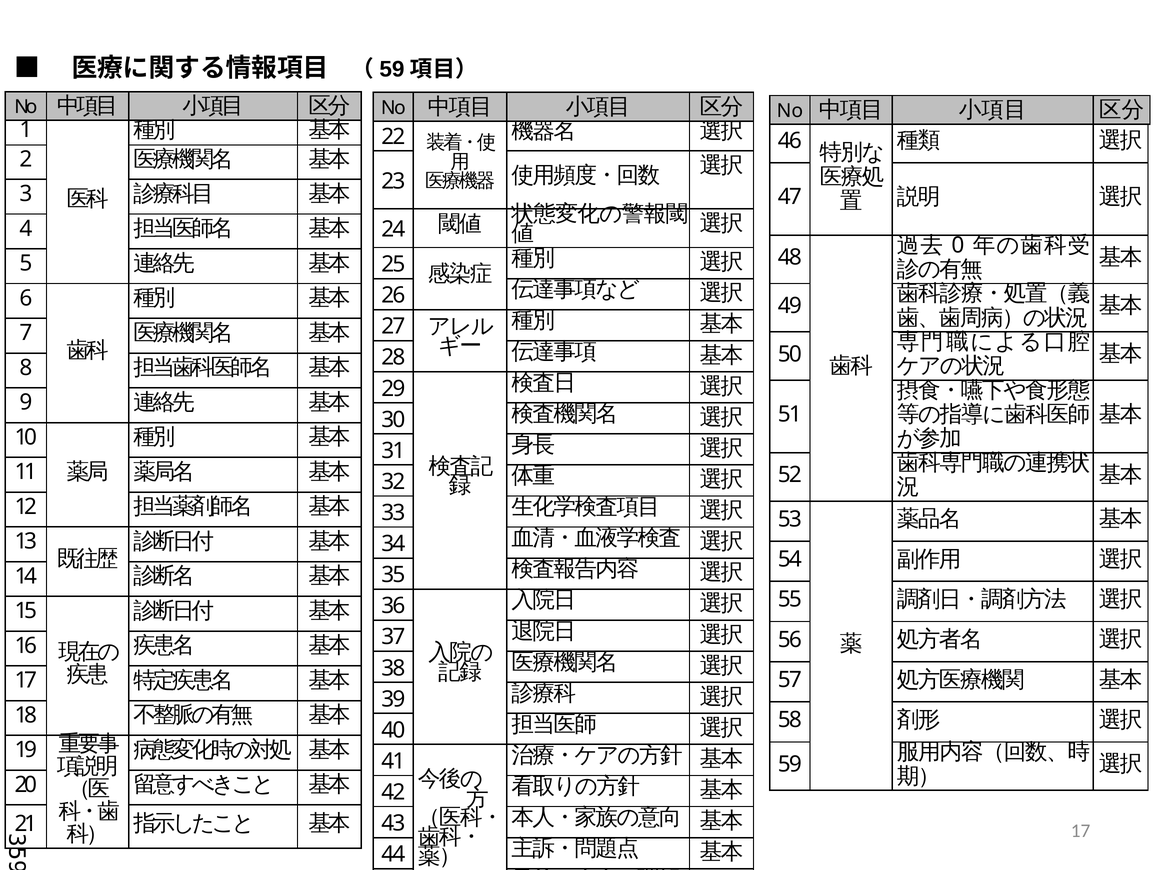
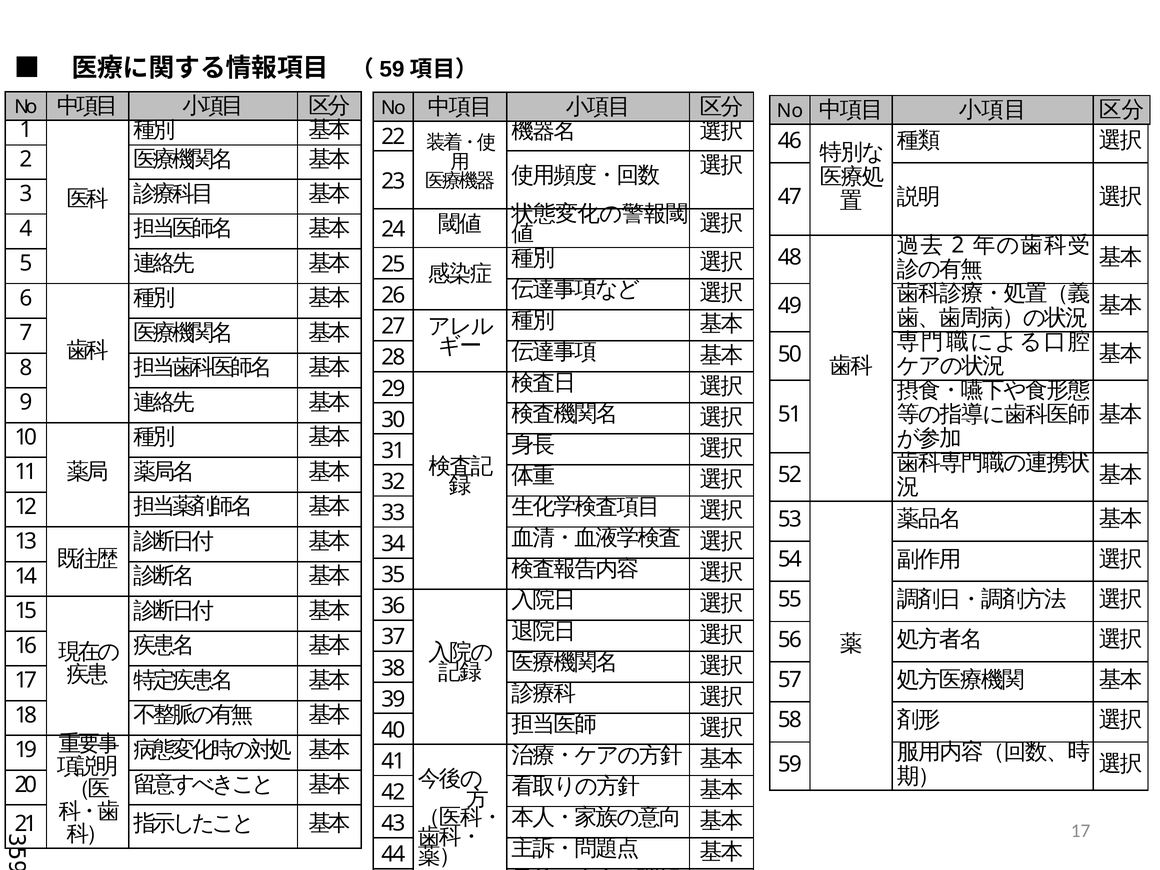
0 at (958, 245): 0 -> 2
